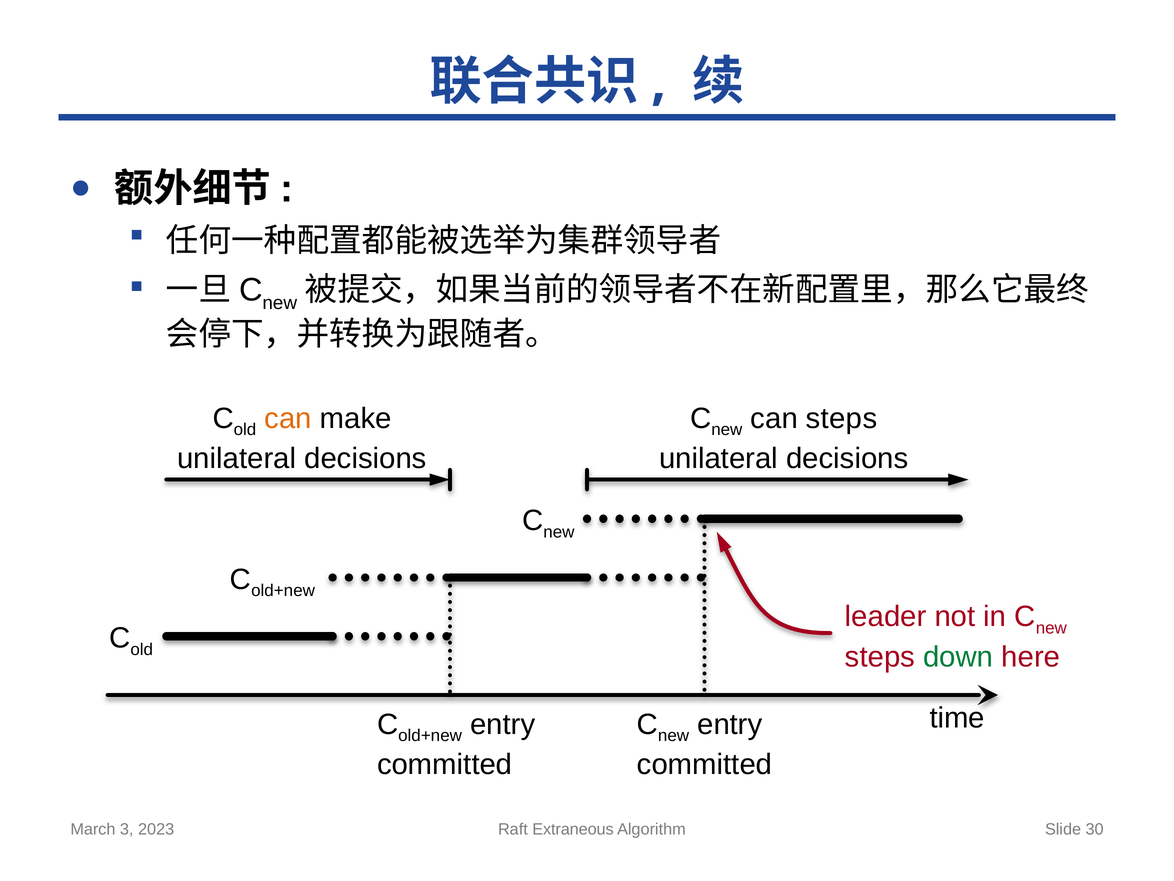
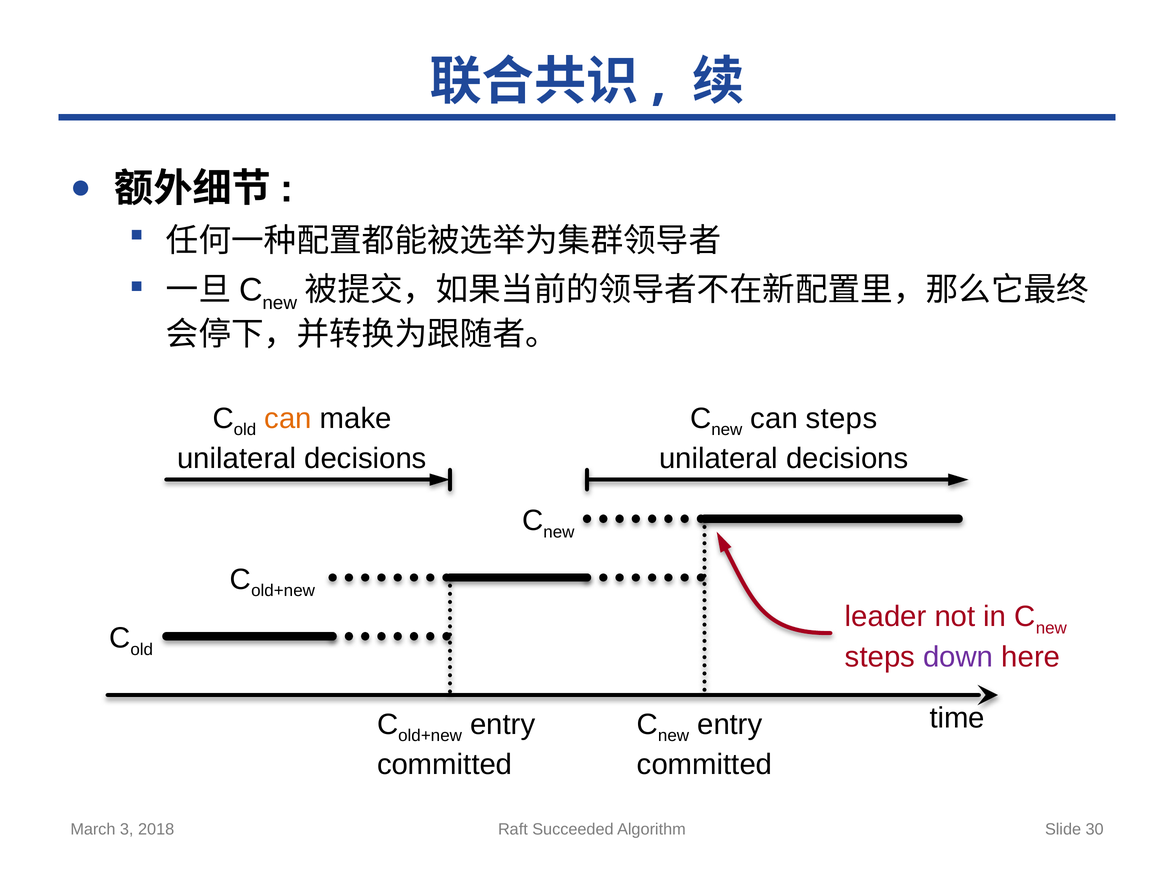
down colour: green -> purple
2023: 2023 -> 2018
Extraneous: Extraneous -> Succeeded
